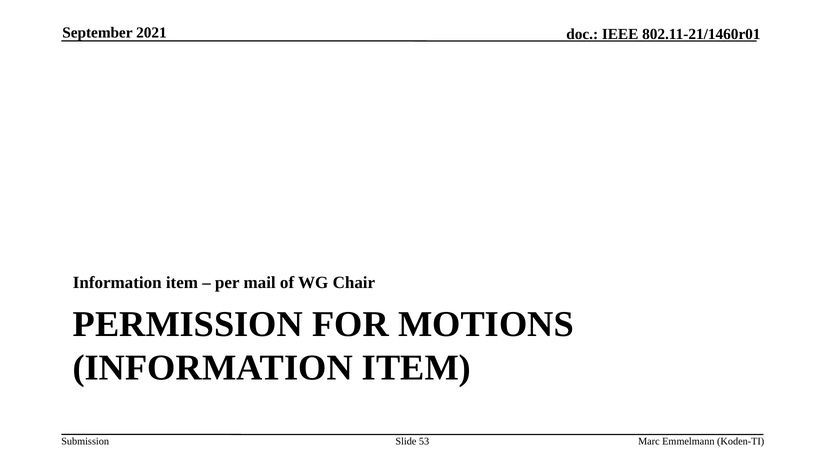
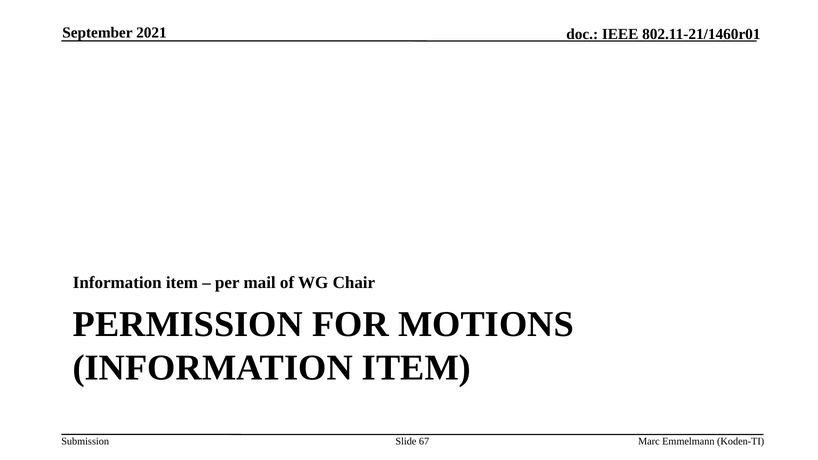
53: 53 -> 67
